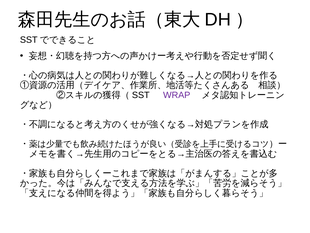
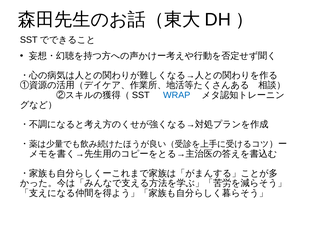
WRAP colour: purple -> blue
